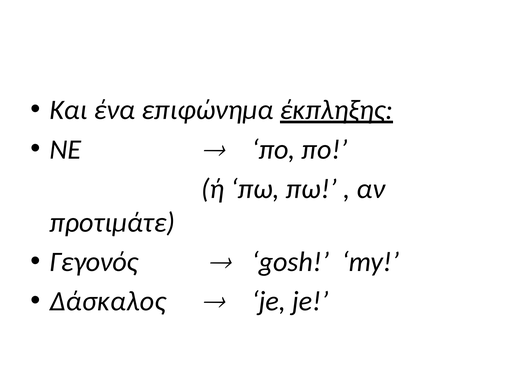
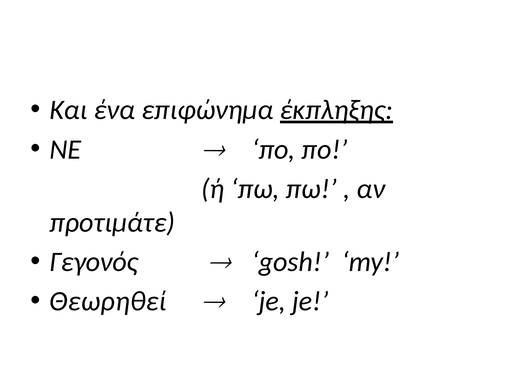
Δάσκαλος: Δάσκαλος -> Θεωρηθεί
